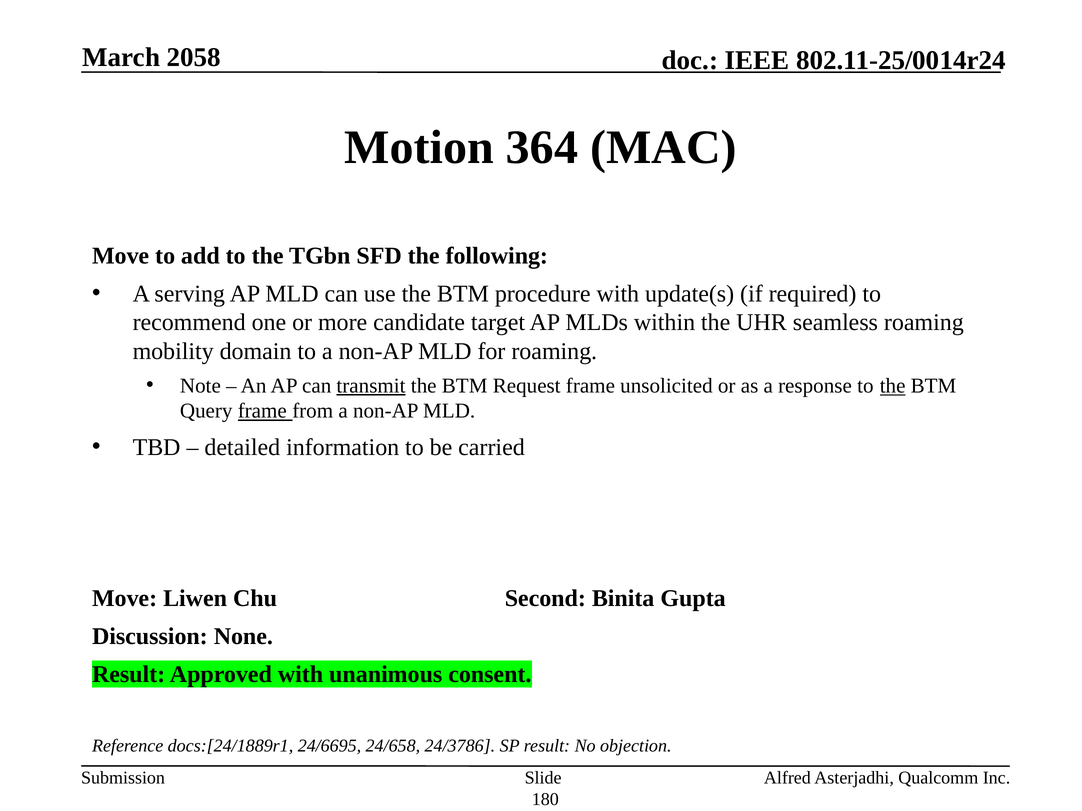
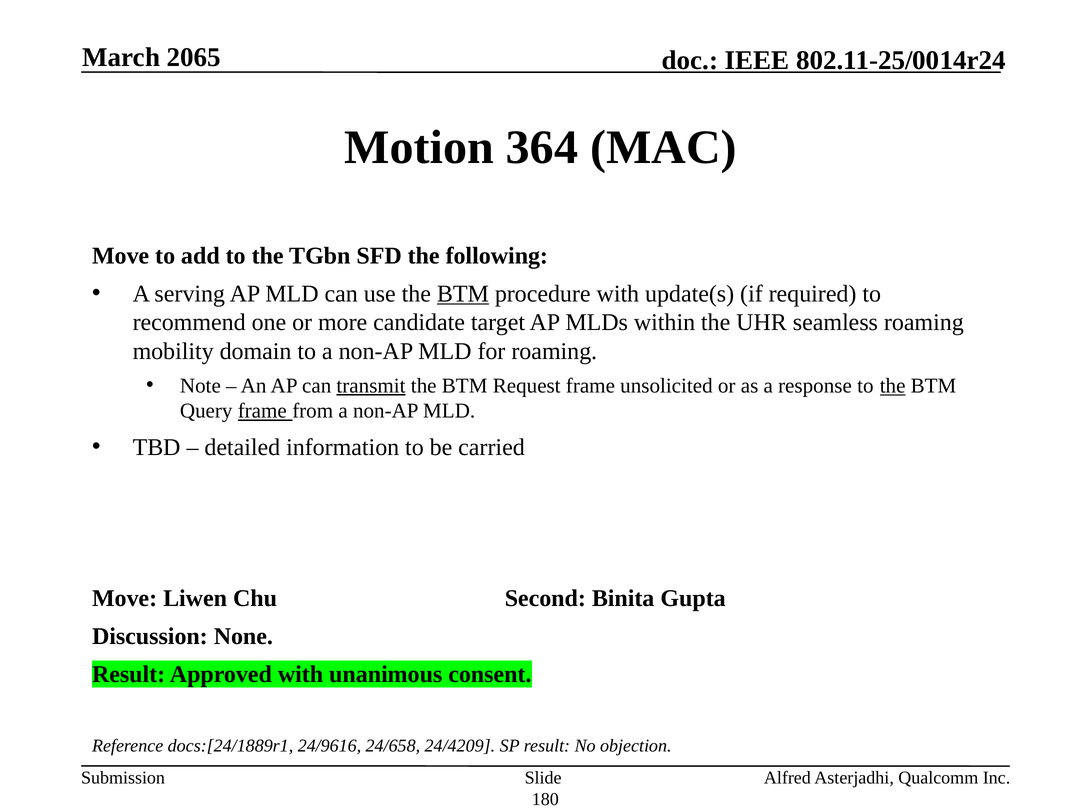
2058: 2058 -> 2065
BTM at (463, 294) underline: none -> present
24/6695: 24/6695 -> 24/9616
24/3786: 24/3786 -> 24/4209
